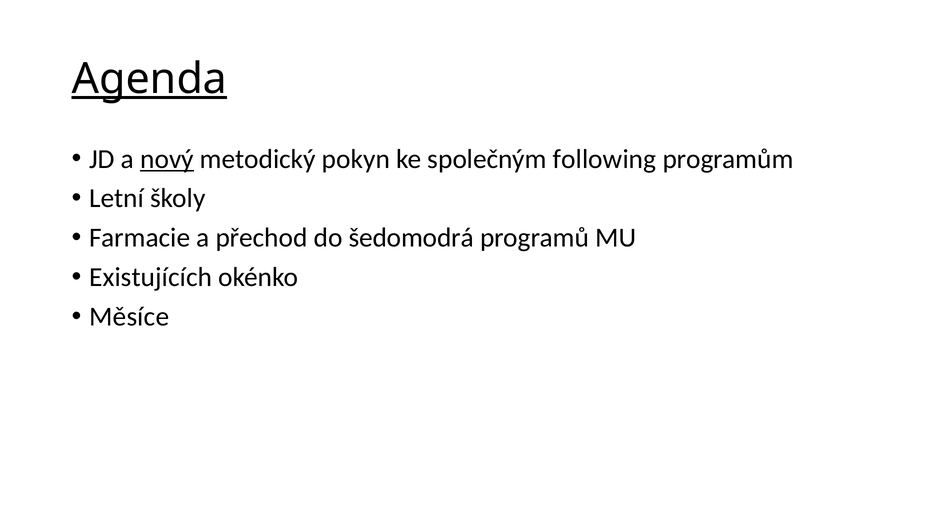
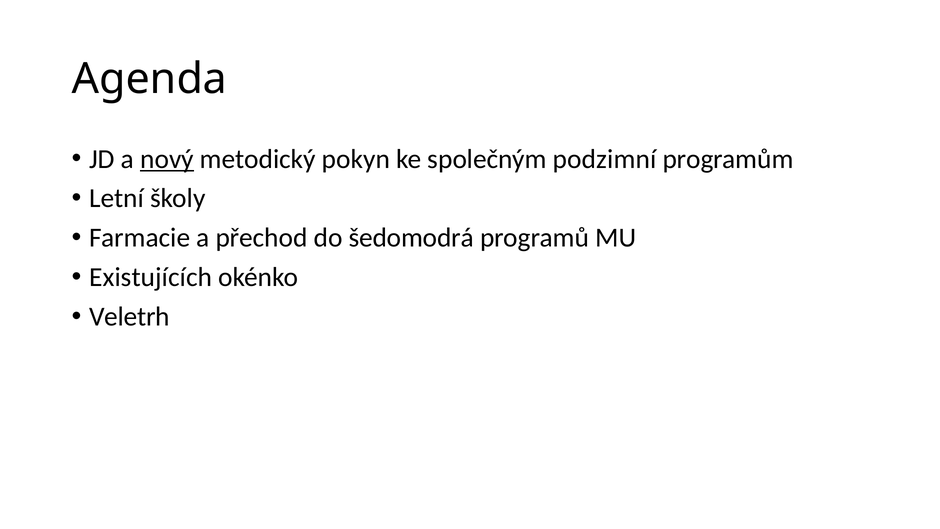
Agenda underline: present -> none
following: following -> podzimní
Měsíce: Měsíce -> Veletrh
